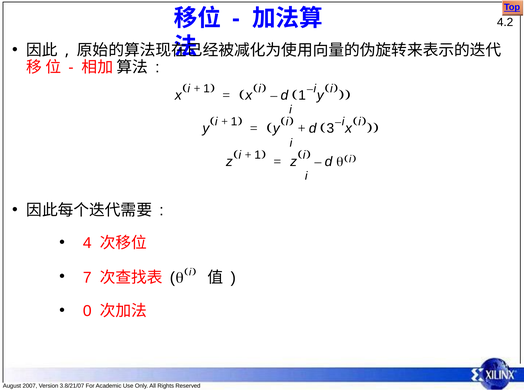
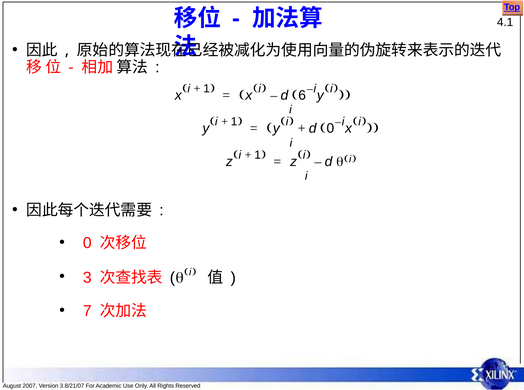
4.2: 4.2 -> 4.1
1: 1 -> 6
3 at (330, 128): 3 -> 0
4 at (87, 243): 4 -> 0
7: 7 -> 3
0: 0 -> 7
